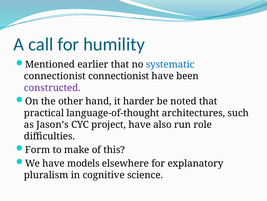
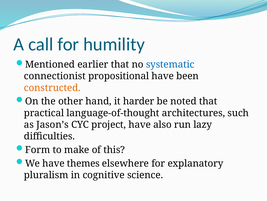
connectionist connectionist: connectionist -> propositional
constructed colour: purple -> orange
role: role -> lazy
models: models -> themes
